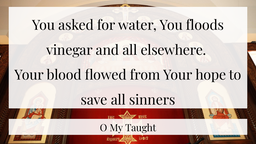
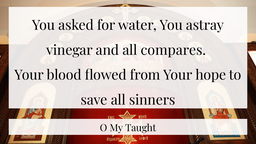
floods: floods -> astray
elsewhere: elsewhere -> compares
